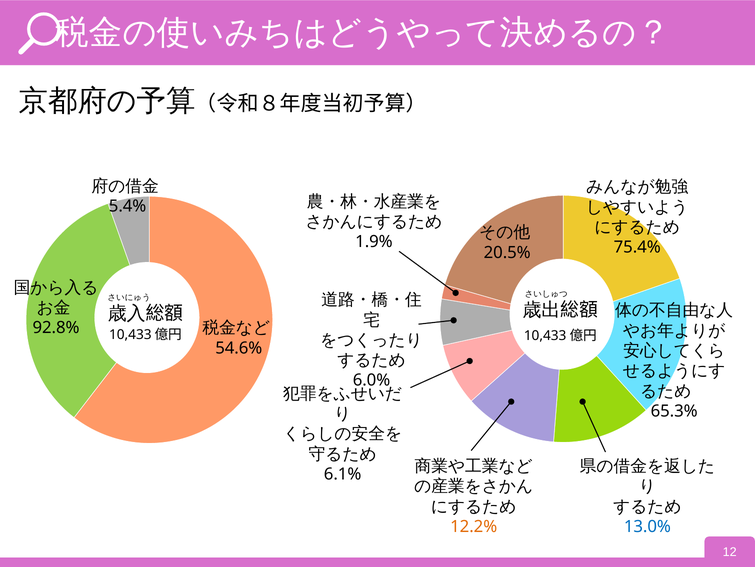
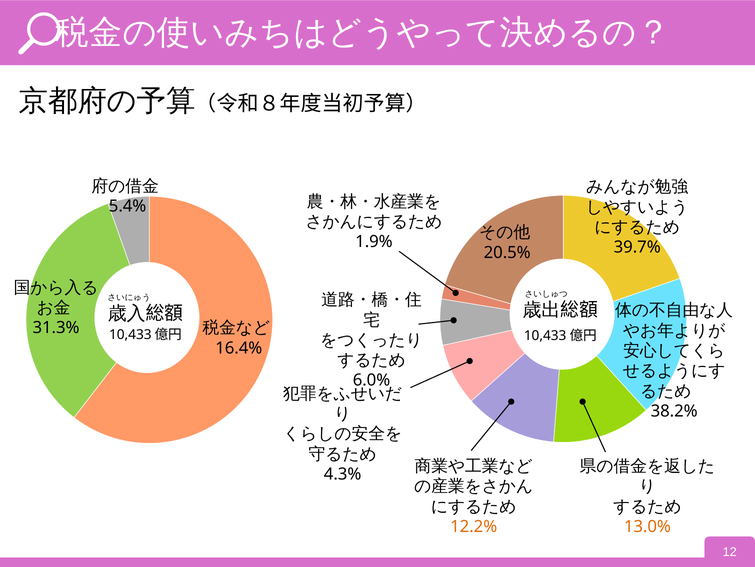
75.4%: 75.4% -> 39.7%
92.8%: 92.8% -> 31.3%
54.6%: 54.6% -> 16.4%
65.3%: 65.3% -> 38.2%
6.1%: 6.1% -> 4.3%
13.0% colour: blue -> orange
